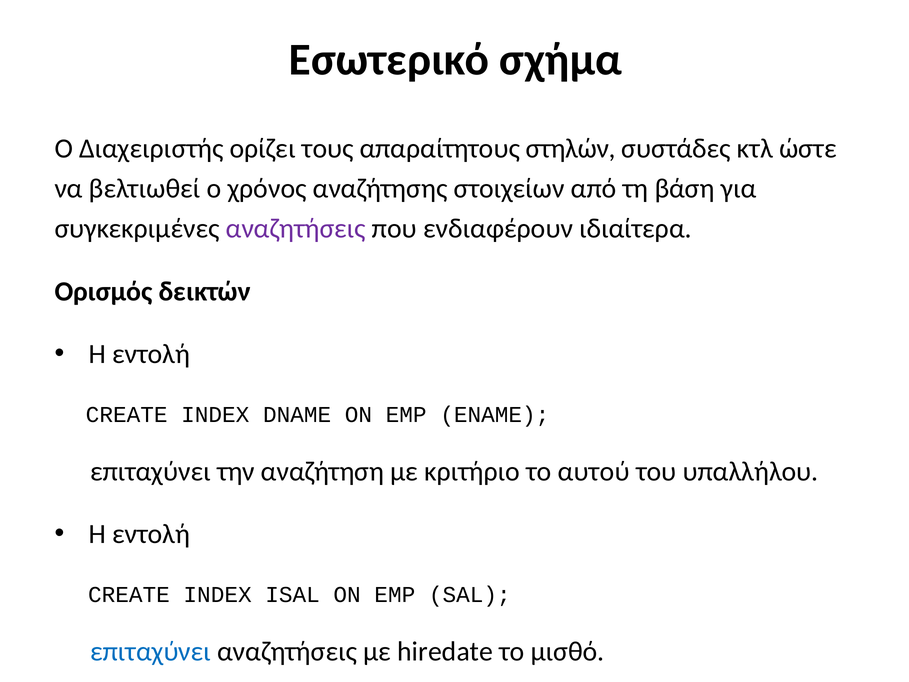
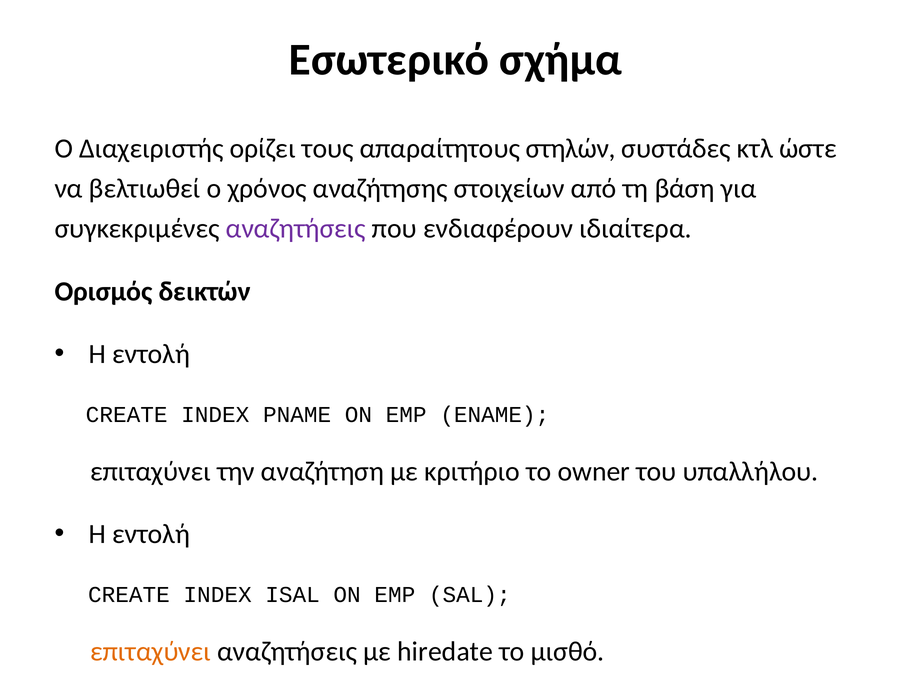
DNAME: DNAME -> PNAME
αυτού: αυτού -> owner
επιταχύνει at (151, 651) colour: blue -> orange
